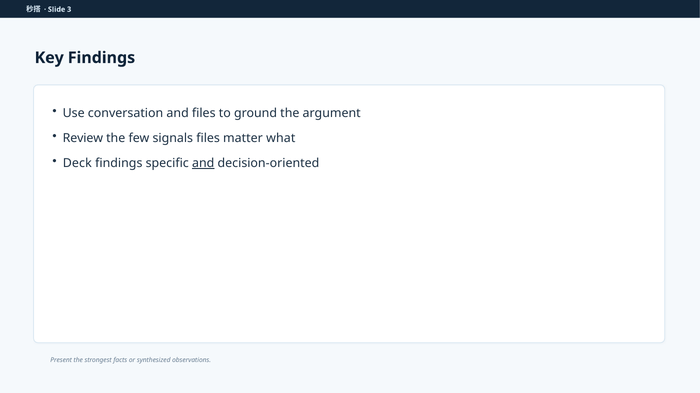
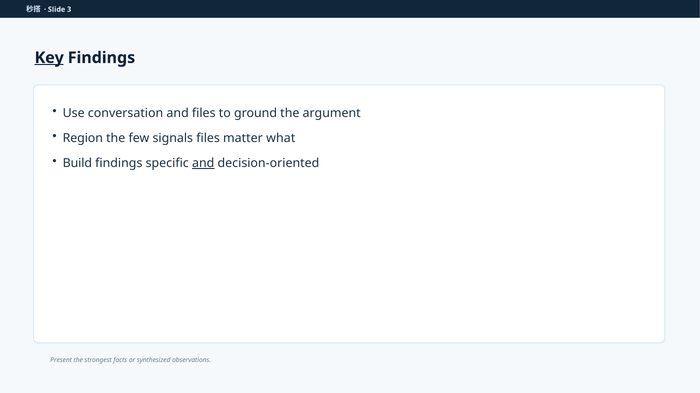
Key underline: none -> present
Review: Review -> Region
Deck: Deck -> Build
